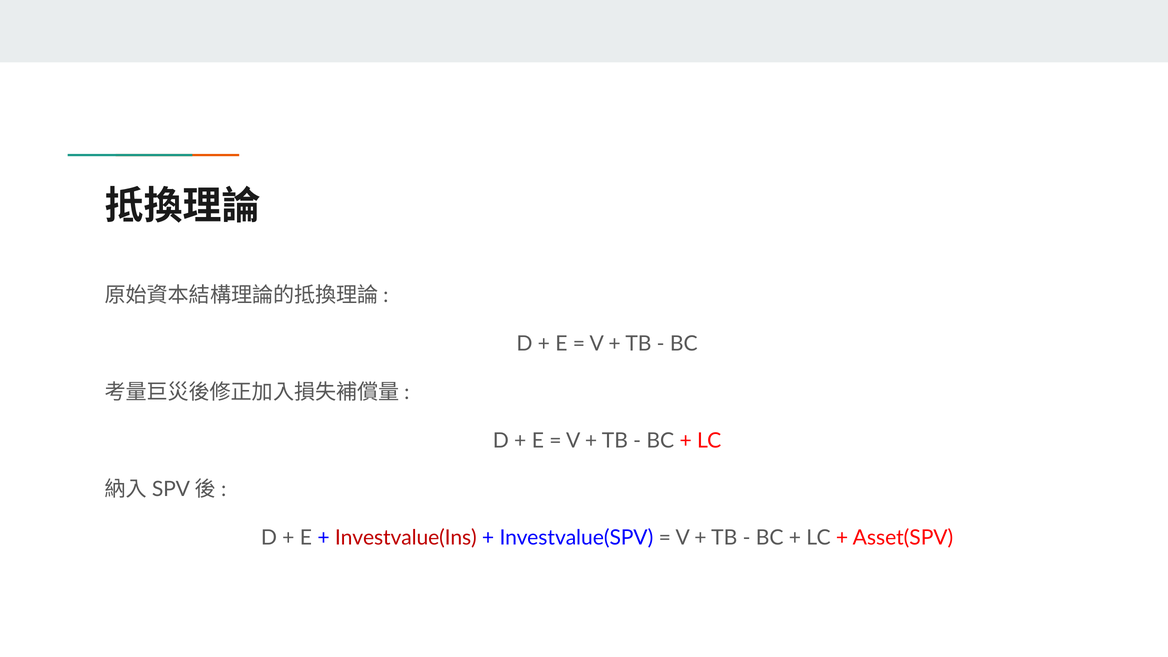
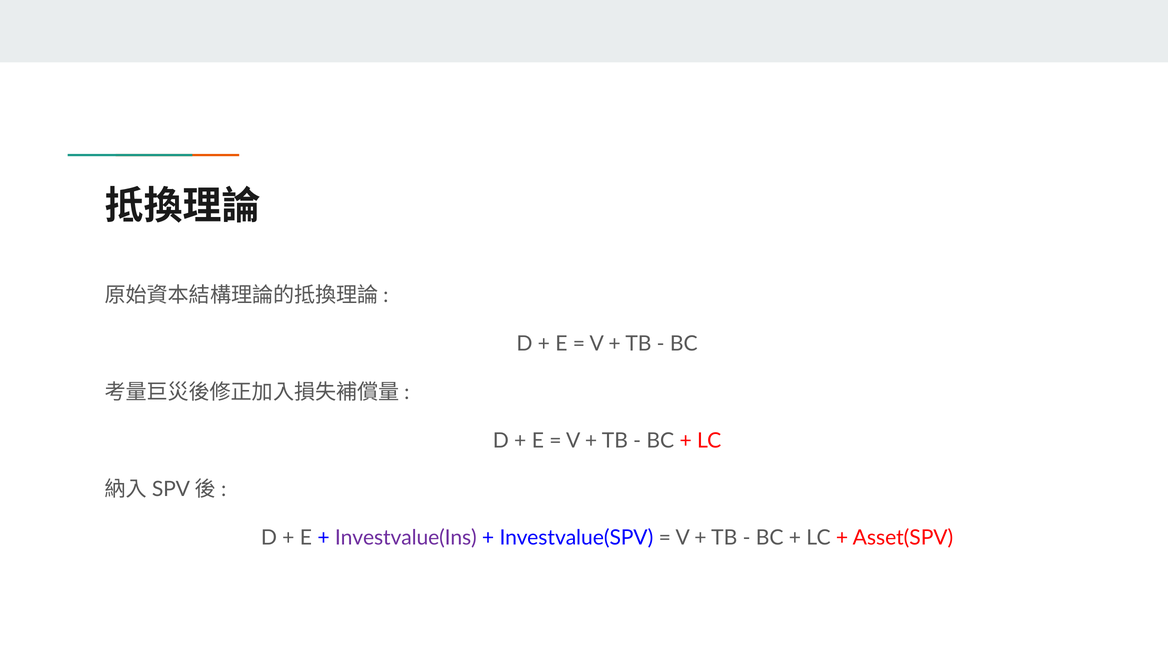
Investvalue(Ins colour: red -> purple
